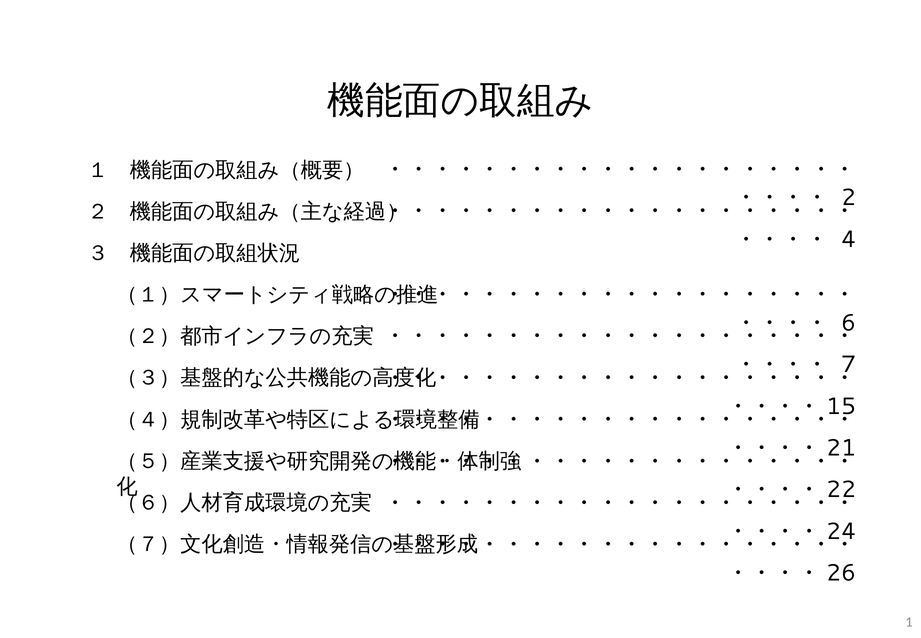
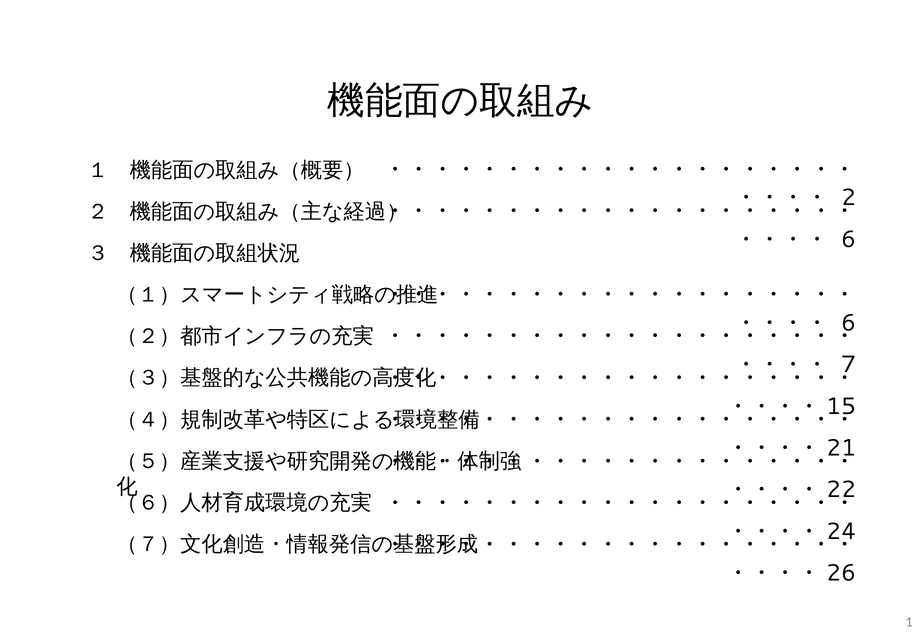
4 at (849, 239): 4 -> 6
